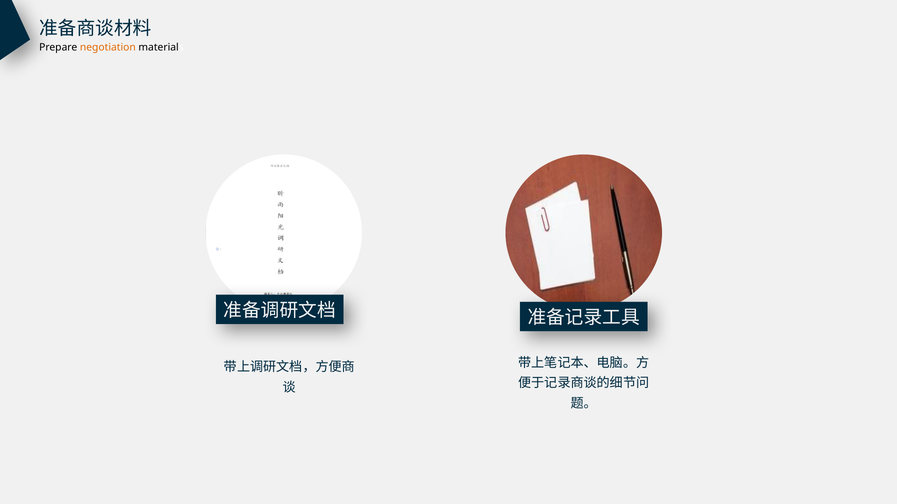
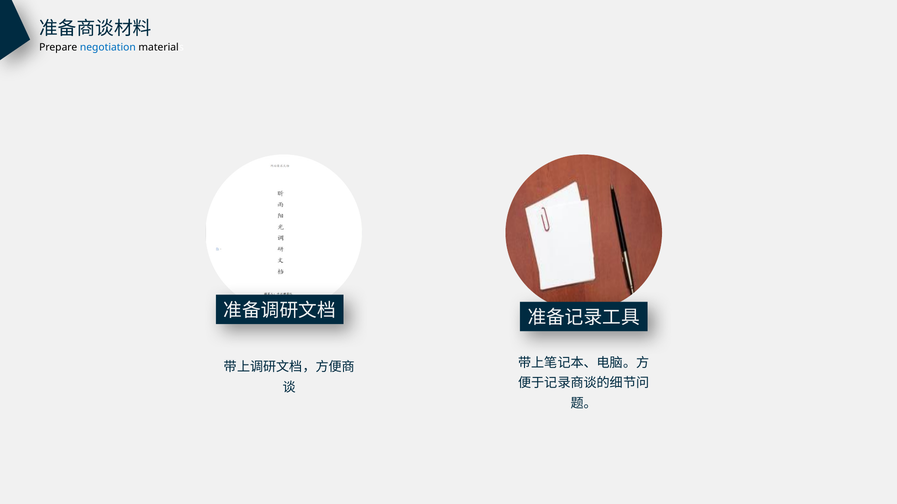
negotiation colour: orange -> blue
